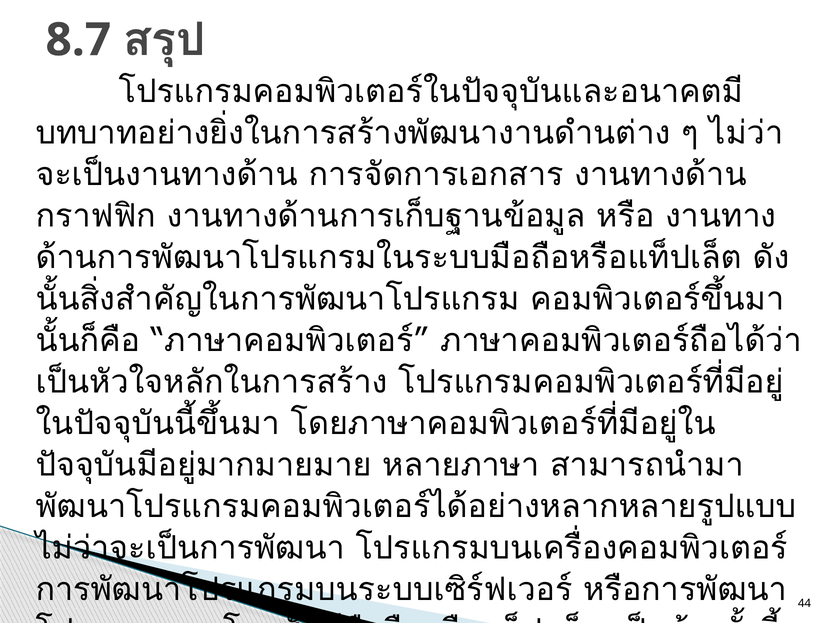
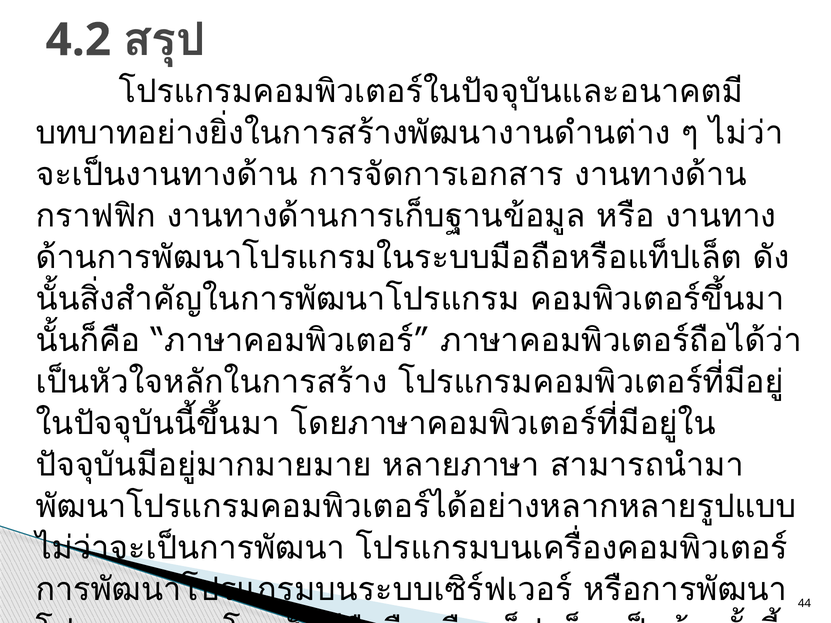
8.7: 8.7 -> 4.2
